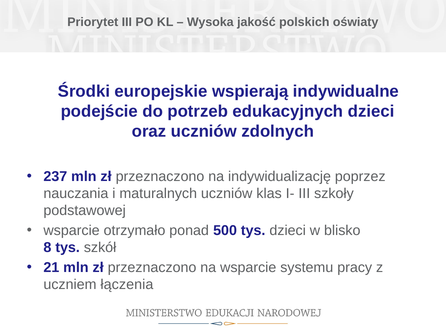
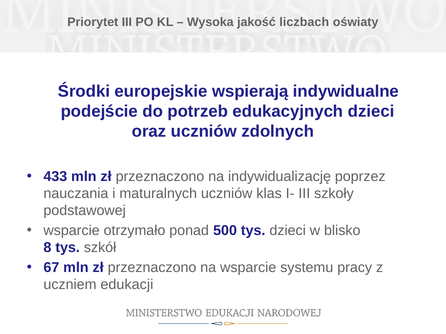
polskich: polskich -> liczbach
237: 237 -> 433
21: 21 -> 67
łączenia: łączenia -> edukacji
